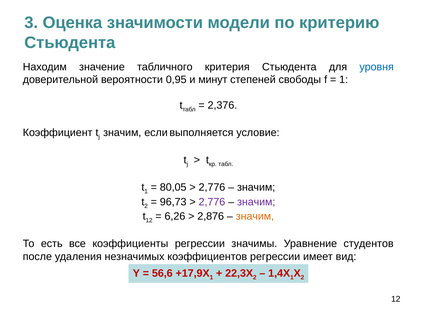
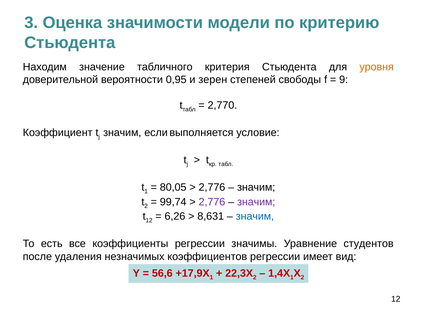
уровня colour: blue -> orange
минут: минут -> зерен
1 at (344, 80): 1 -> 9
2,376: 2,376 -> 2,770
96,73: 96,73 -> 99,74
2,876: 2,876 -> 8,631
значим at (255, 216) colour: orange -> blue
